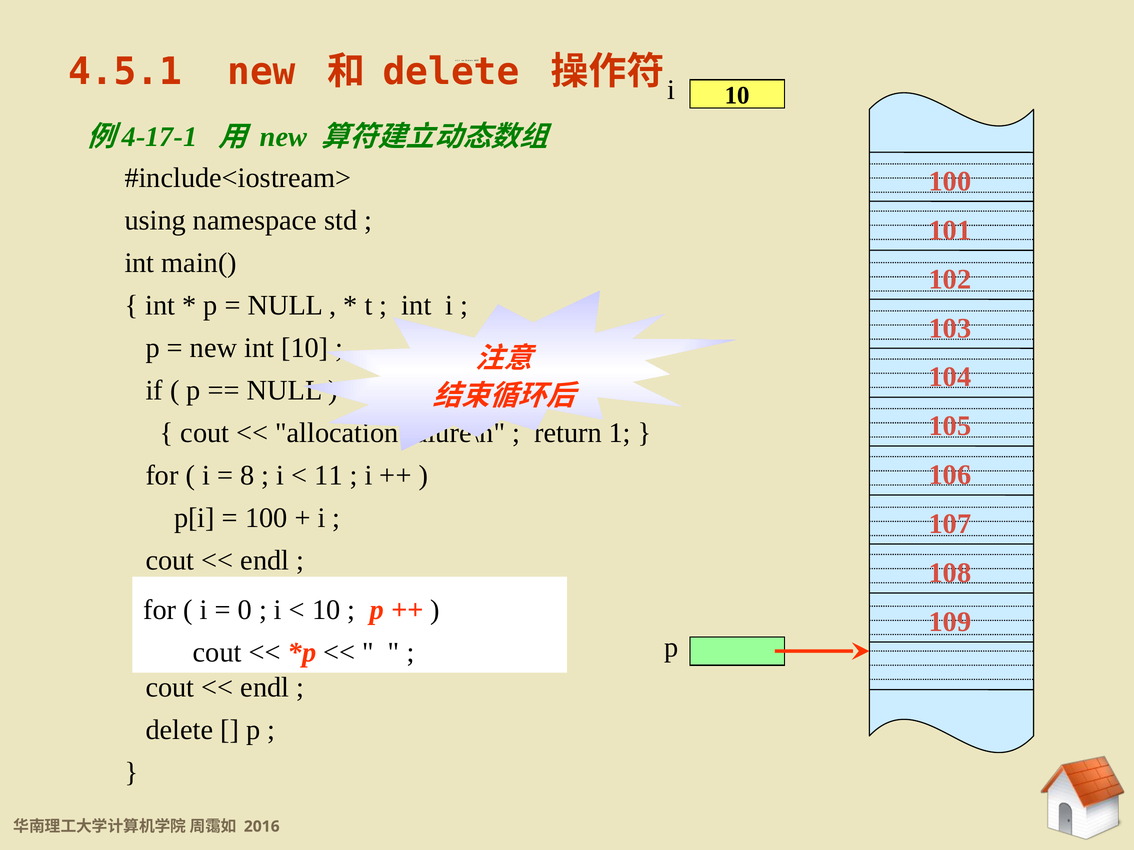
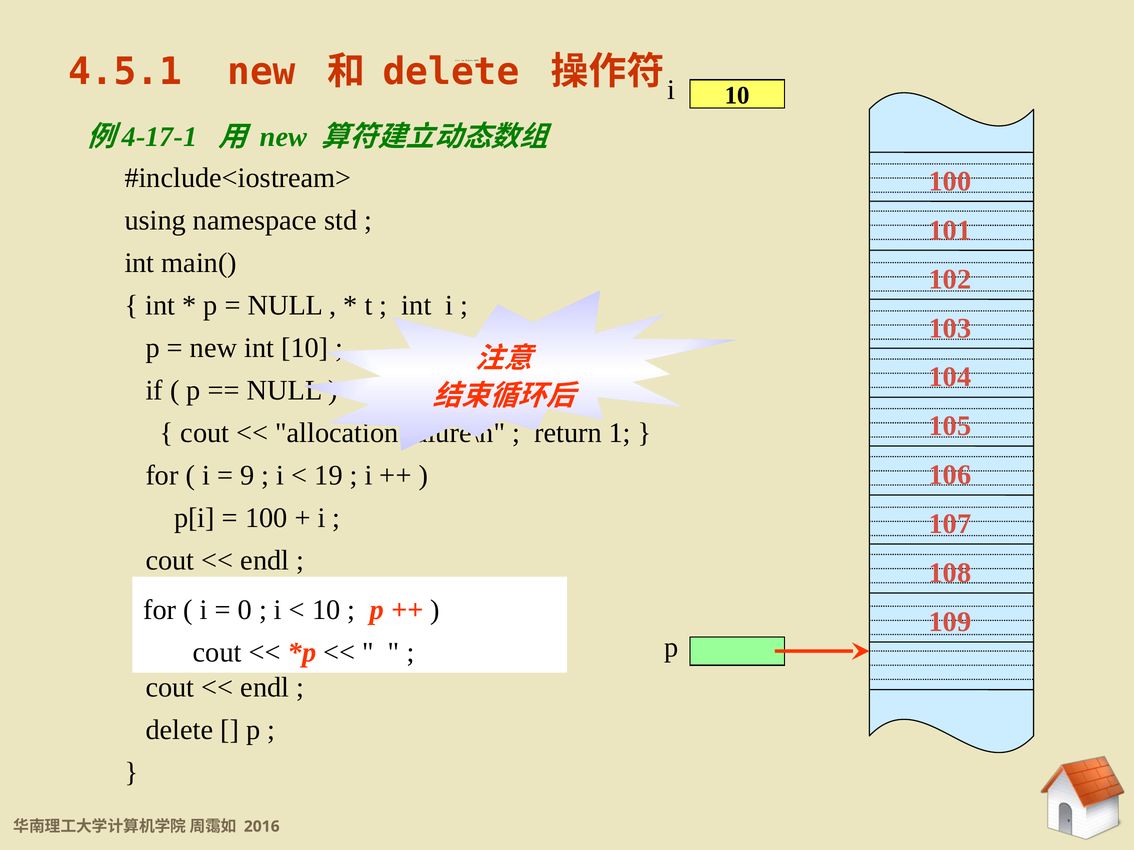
8: 8 -> 9
11: 11 -> 19
